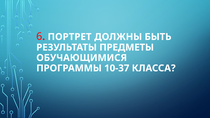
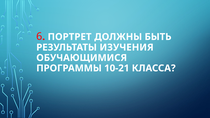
ПРЕДМЕТЫ: ПРЕДМЕТЫ -> ИЗУЧЕНИЯ
10-37: 10-37 -> 10-21
